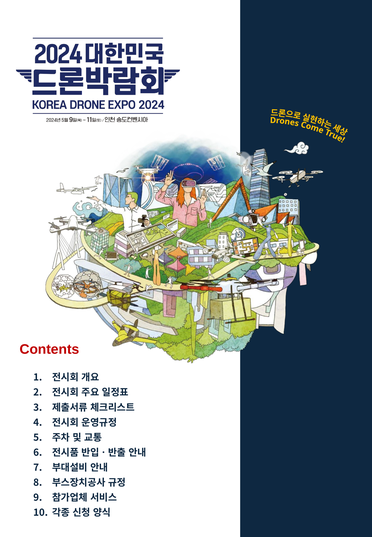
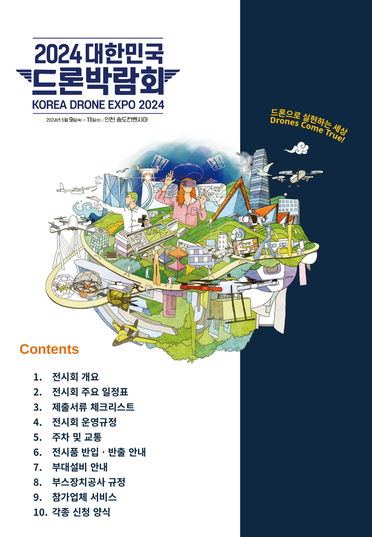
Contents colour: red -> orange
